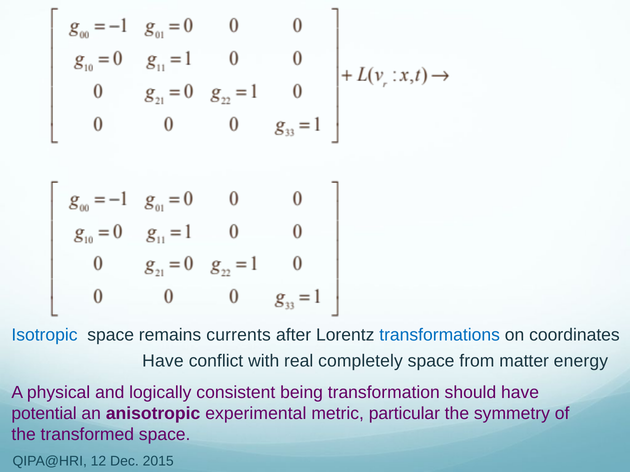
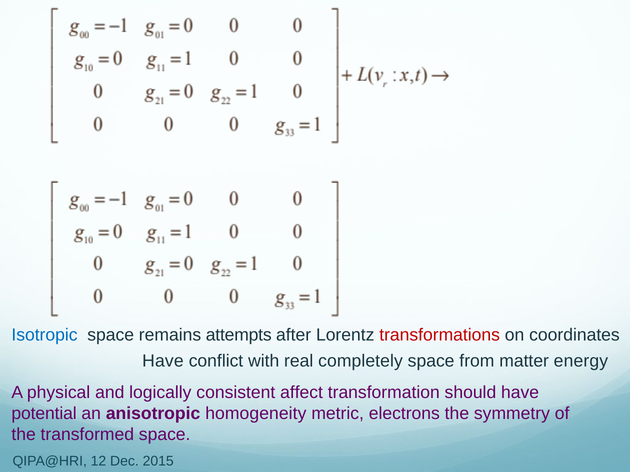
currents: currents -> attempts
transformations colour: blue -> red
being: being -> affect
experimental: experimental -> homogeneity
particular: particular -> electrons
